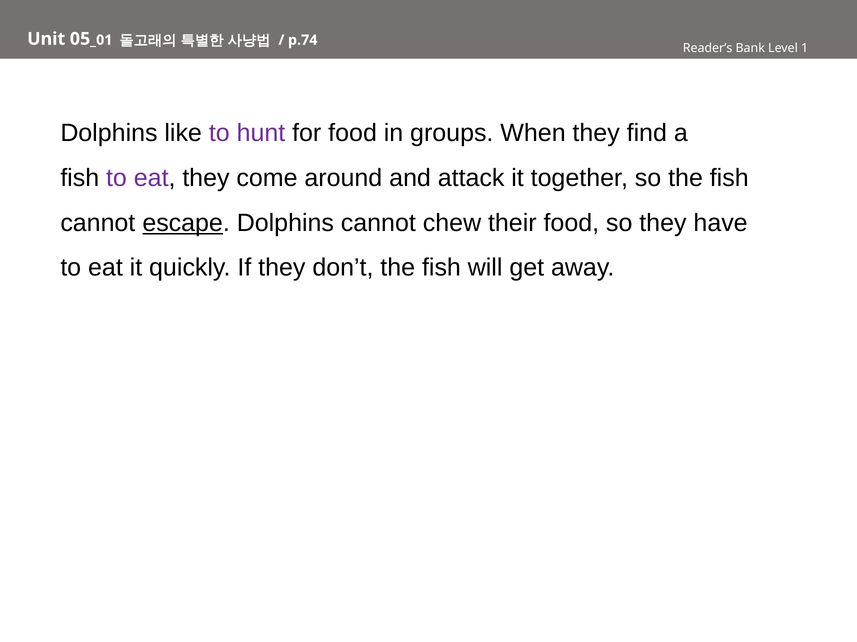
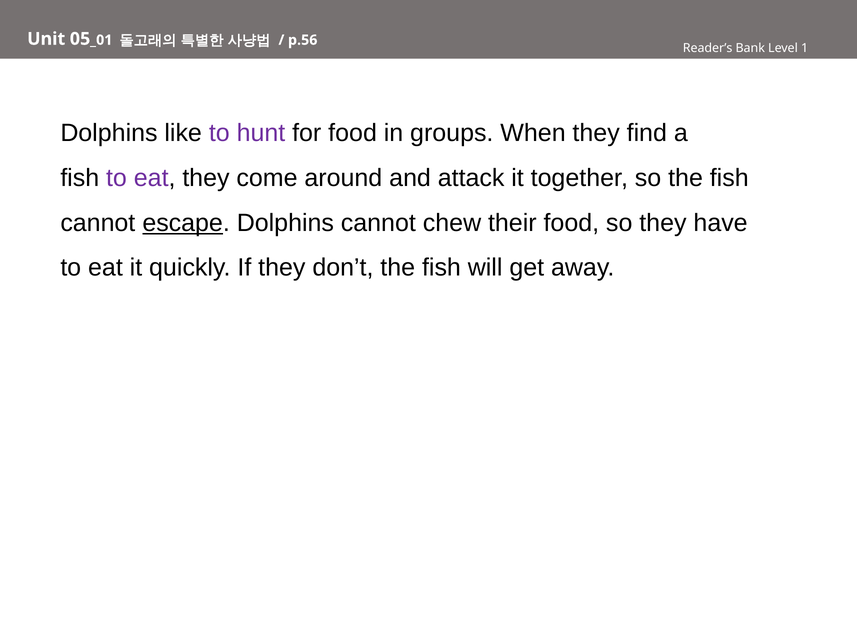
p.74: p.74 -> p.56
